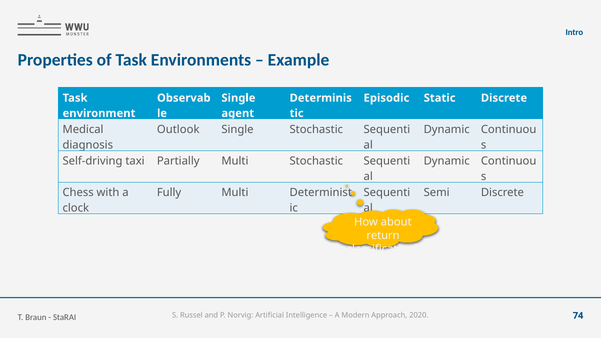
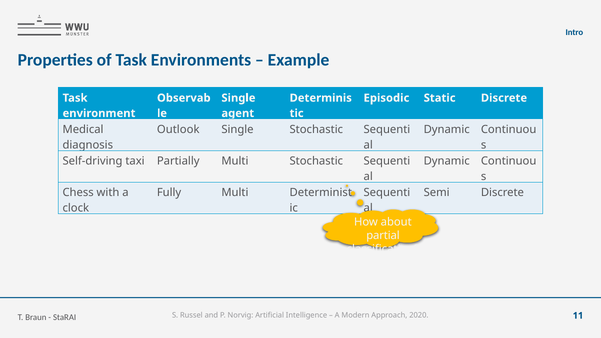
return: return -> partial
74: 74 -> 11
